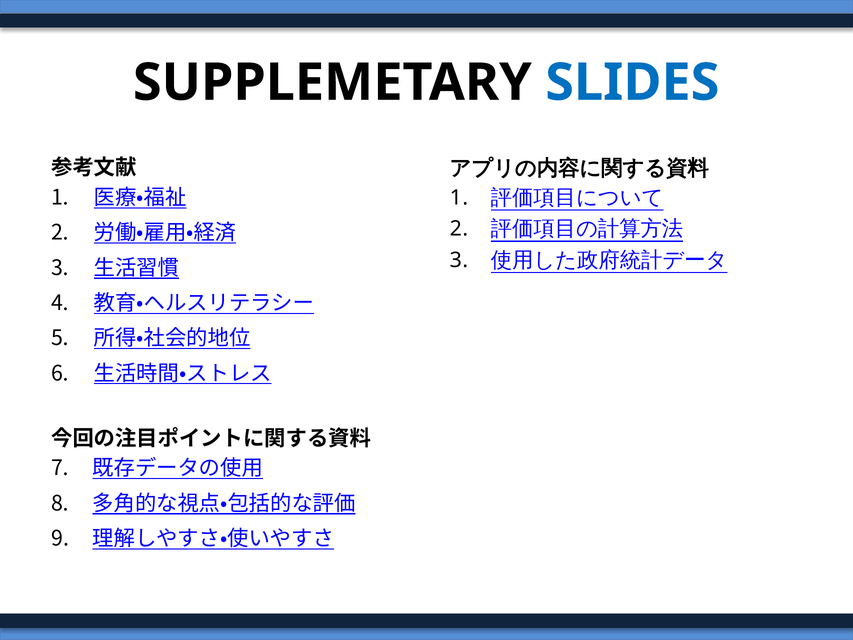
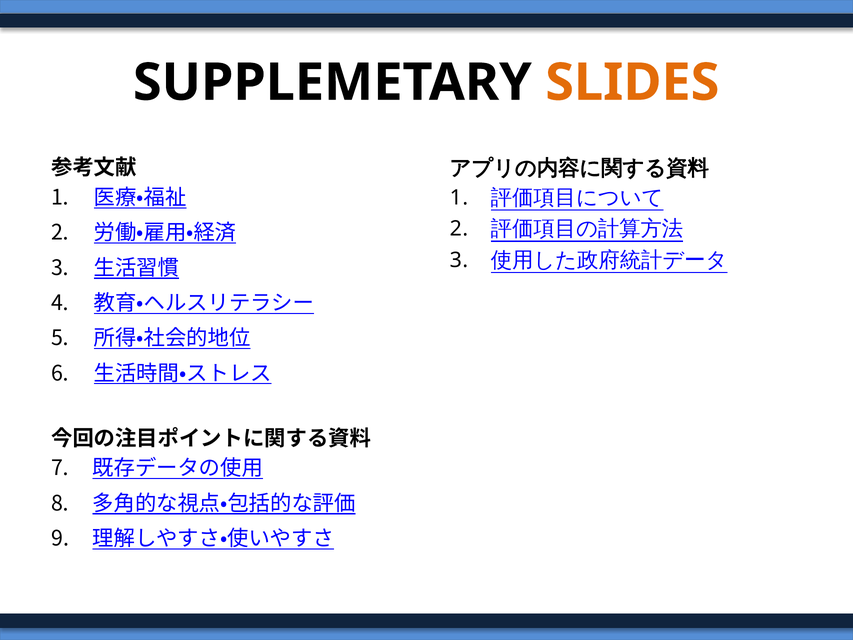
SLIDES colour: blue -> orange
